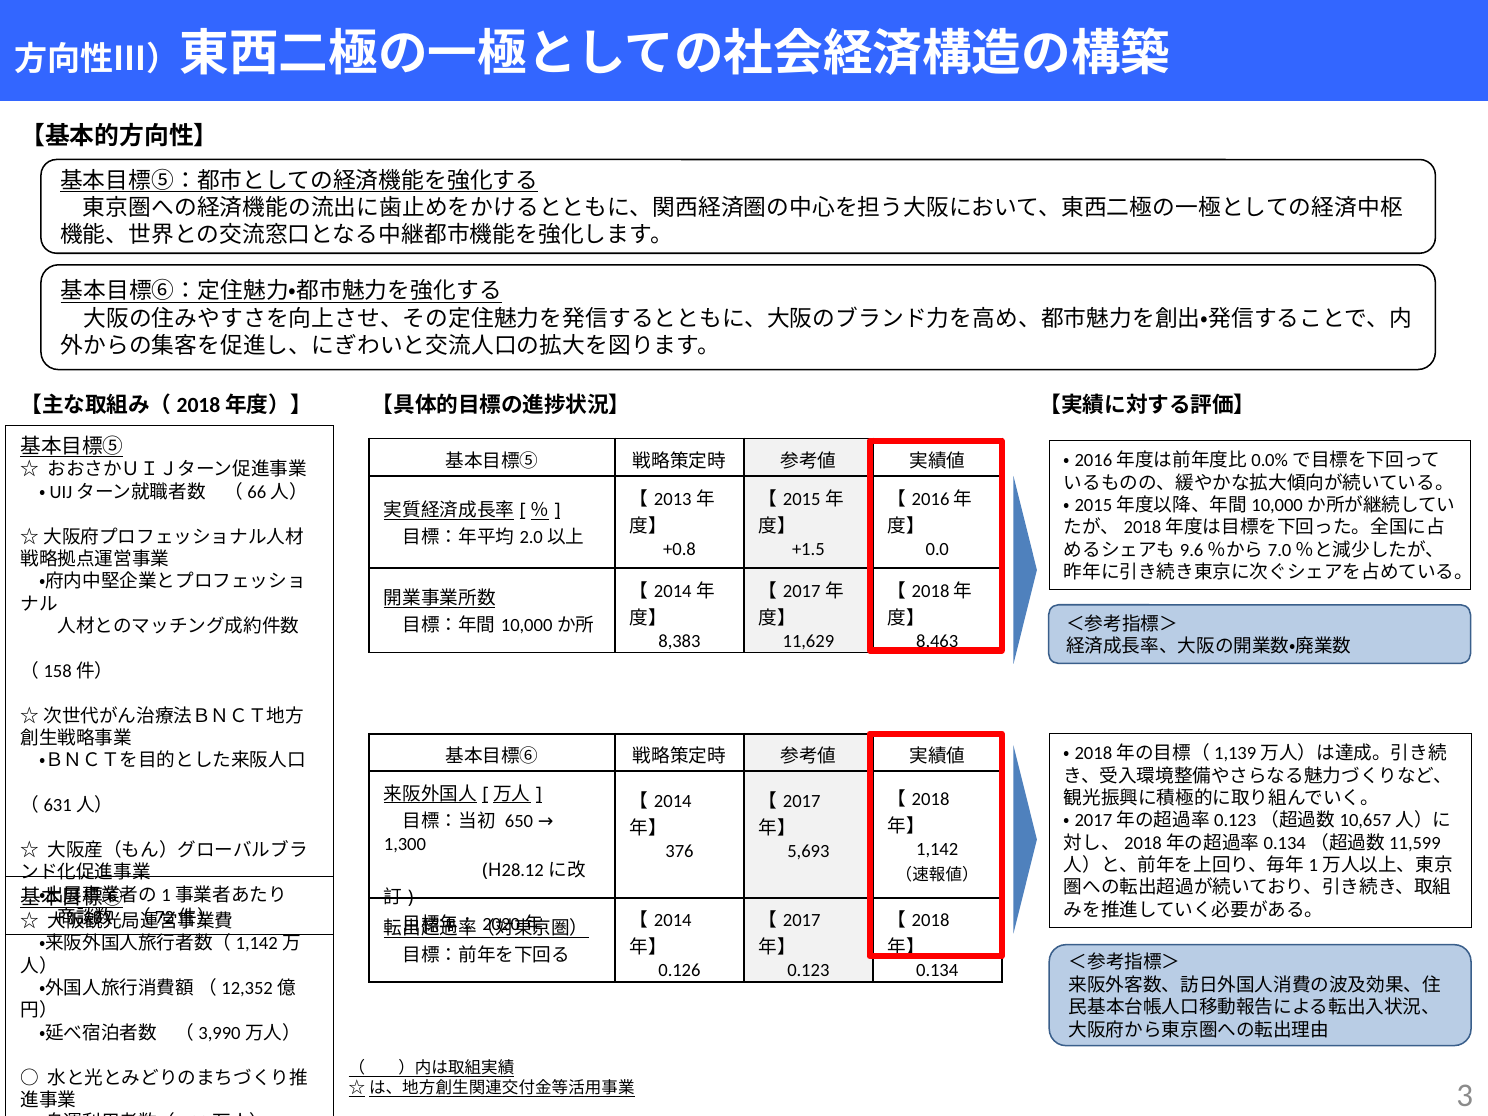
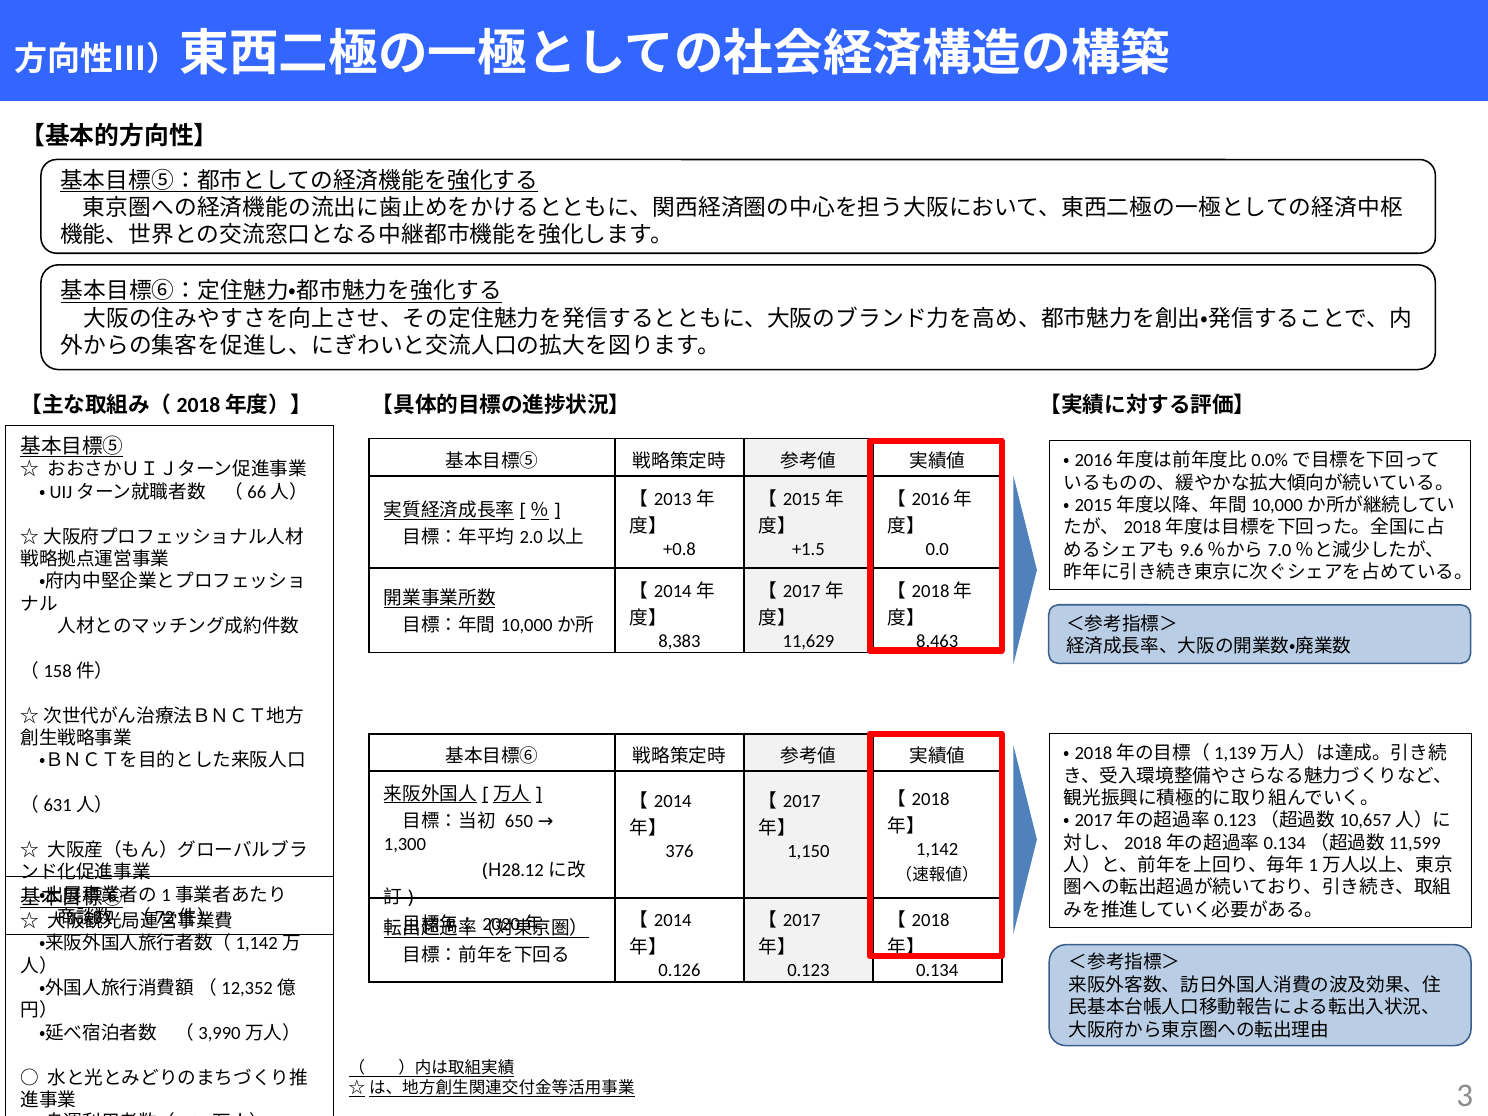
5,693: 5,693 -> 1,150
